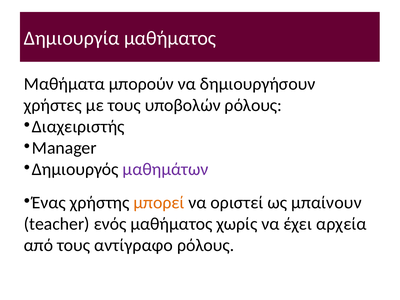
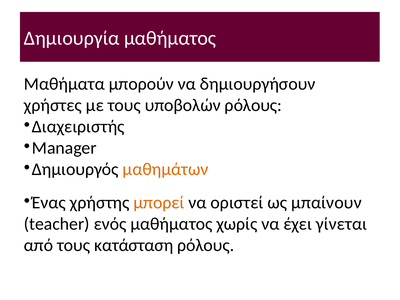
μαθημάτων colour: purple -> orange
αρχεία: αρχεία -> γίνεται
αντίγραφο: αντίγραφο -> κατάσταση
